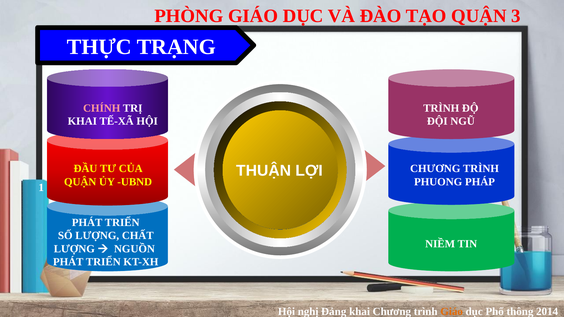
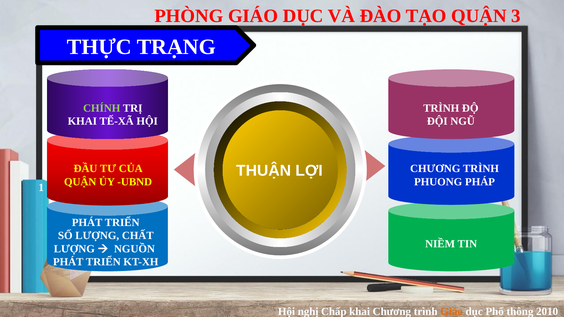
CHÍNH colour: pink -> light green
Đảng: Đảng -> Chấp
2014: 2014 -> 2010
